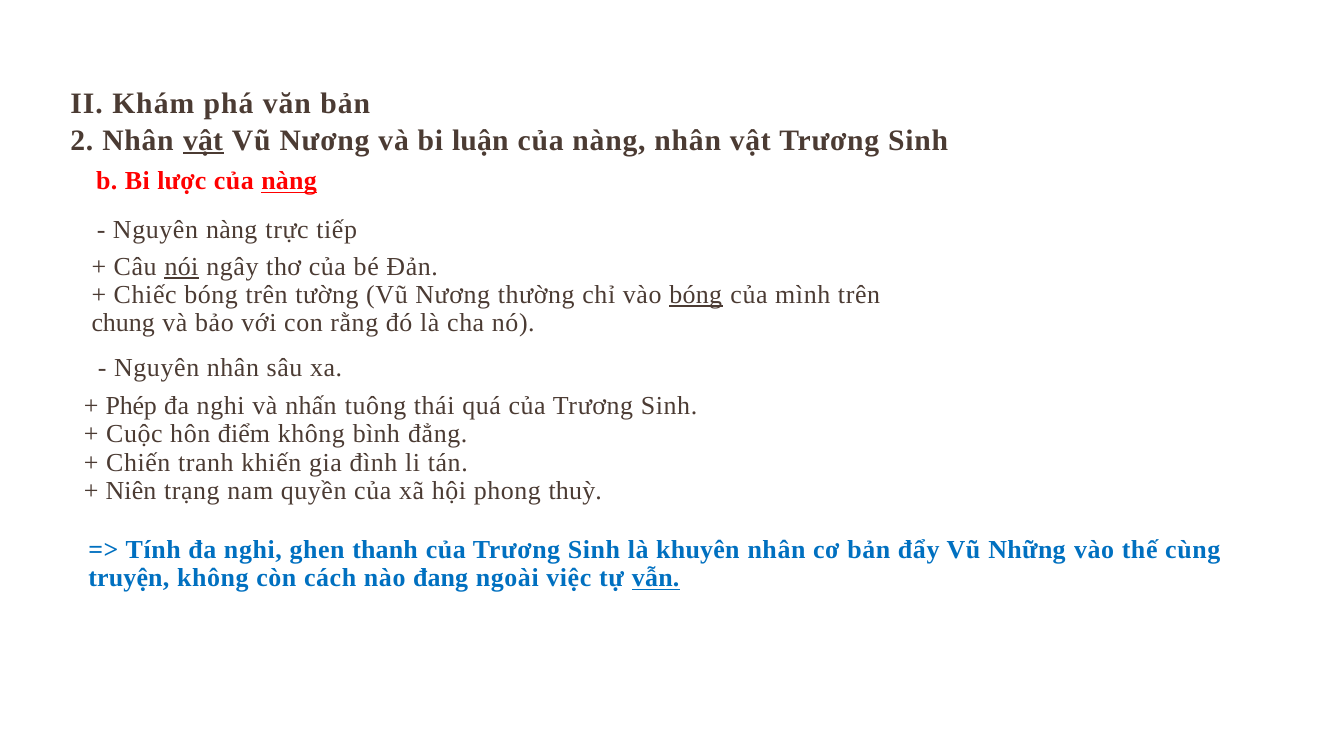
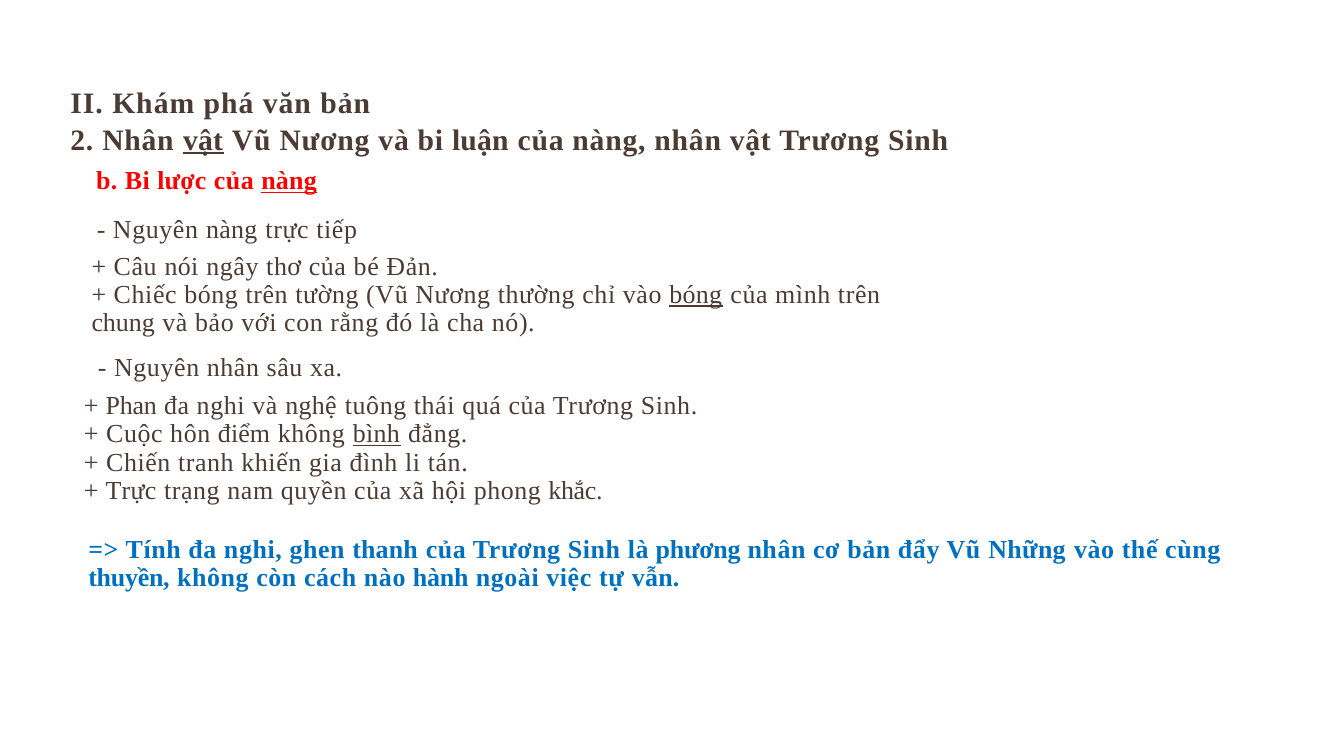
nói underline: present -> none
Phép: Phép -> Phan
nhấn: nhấn -> nghệ
bình underline: none -> present
Niên at (131, 491): Niên -> Trực
thuỳ: thuỳ -> khắc
khuyên: khuyên -> phương
truyện: truyện -> thuyền
đang: đang -> hành
vẫn underline: present -> none
